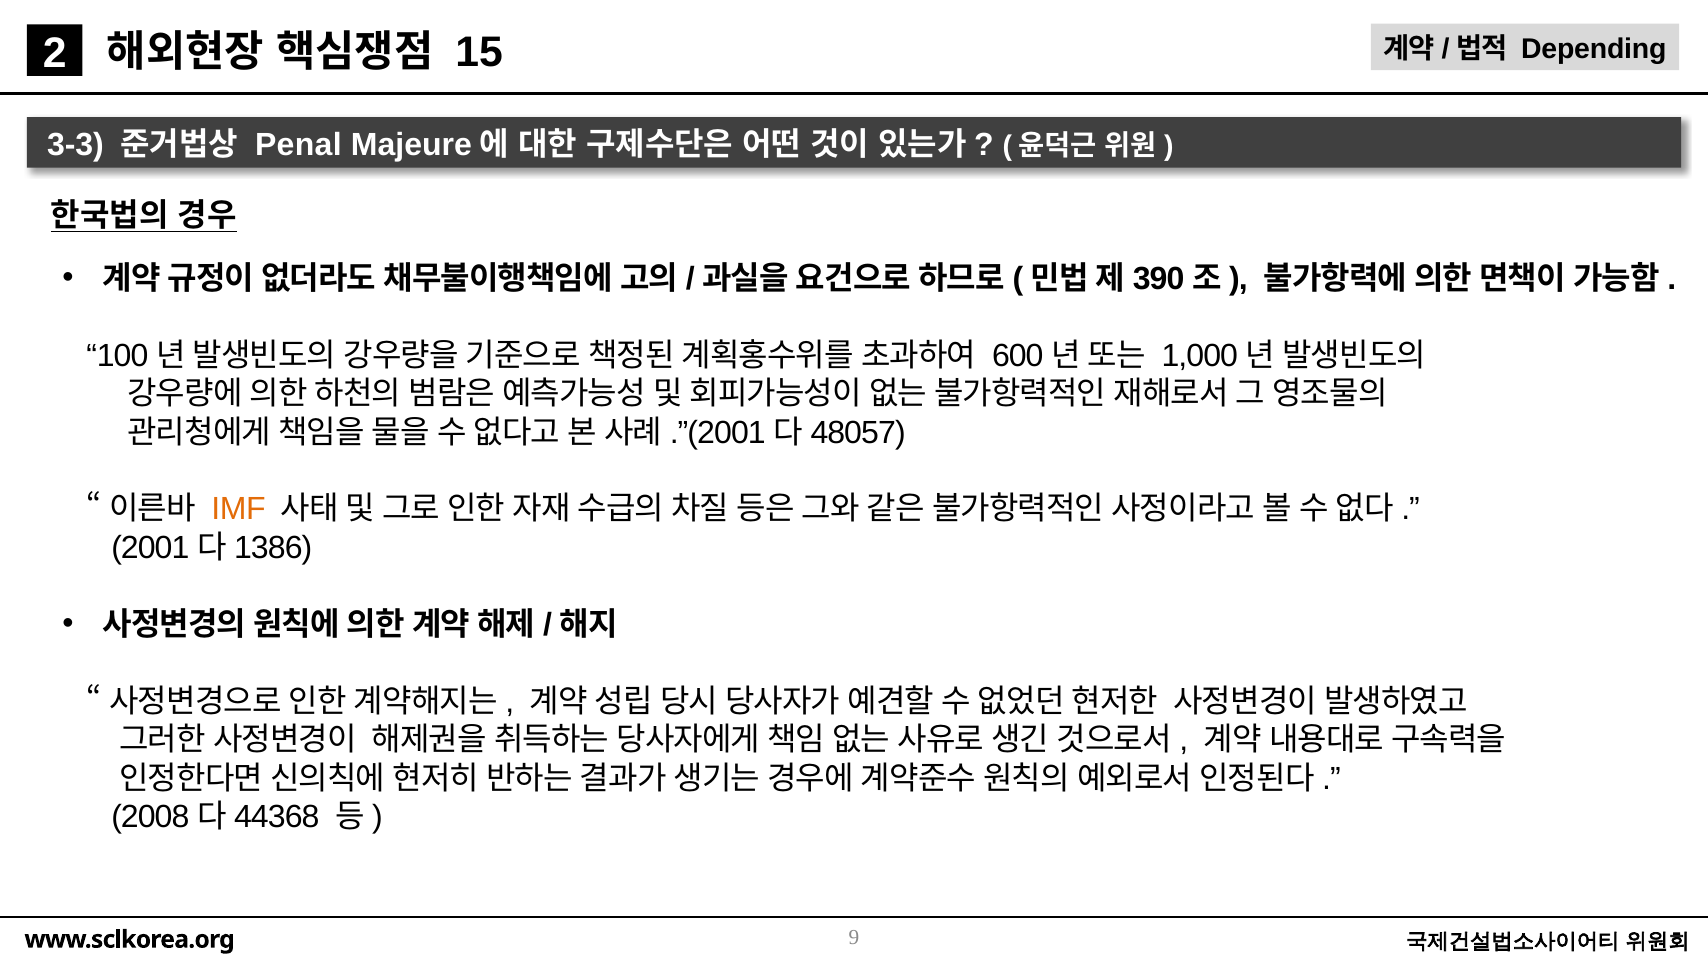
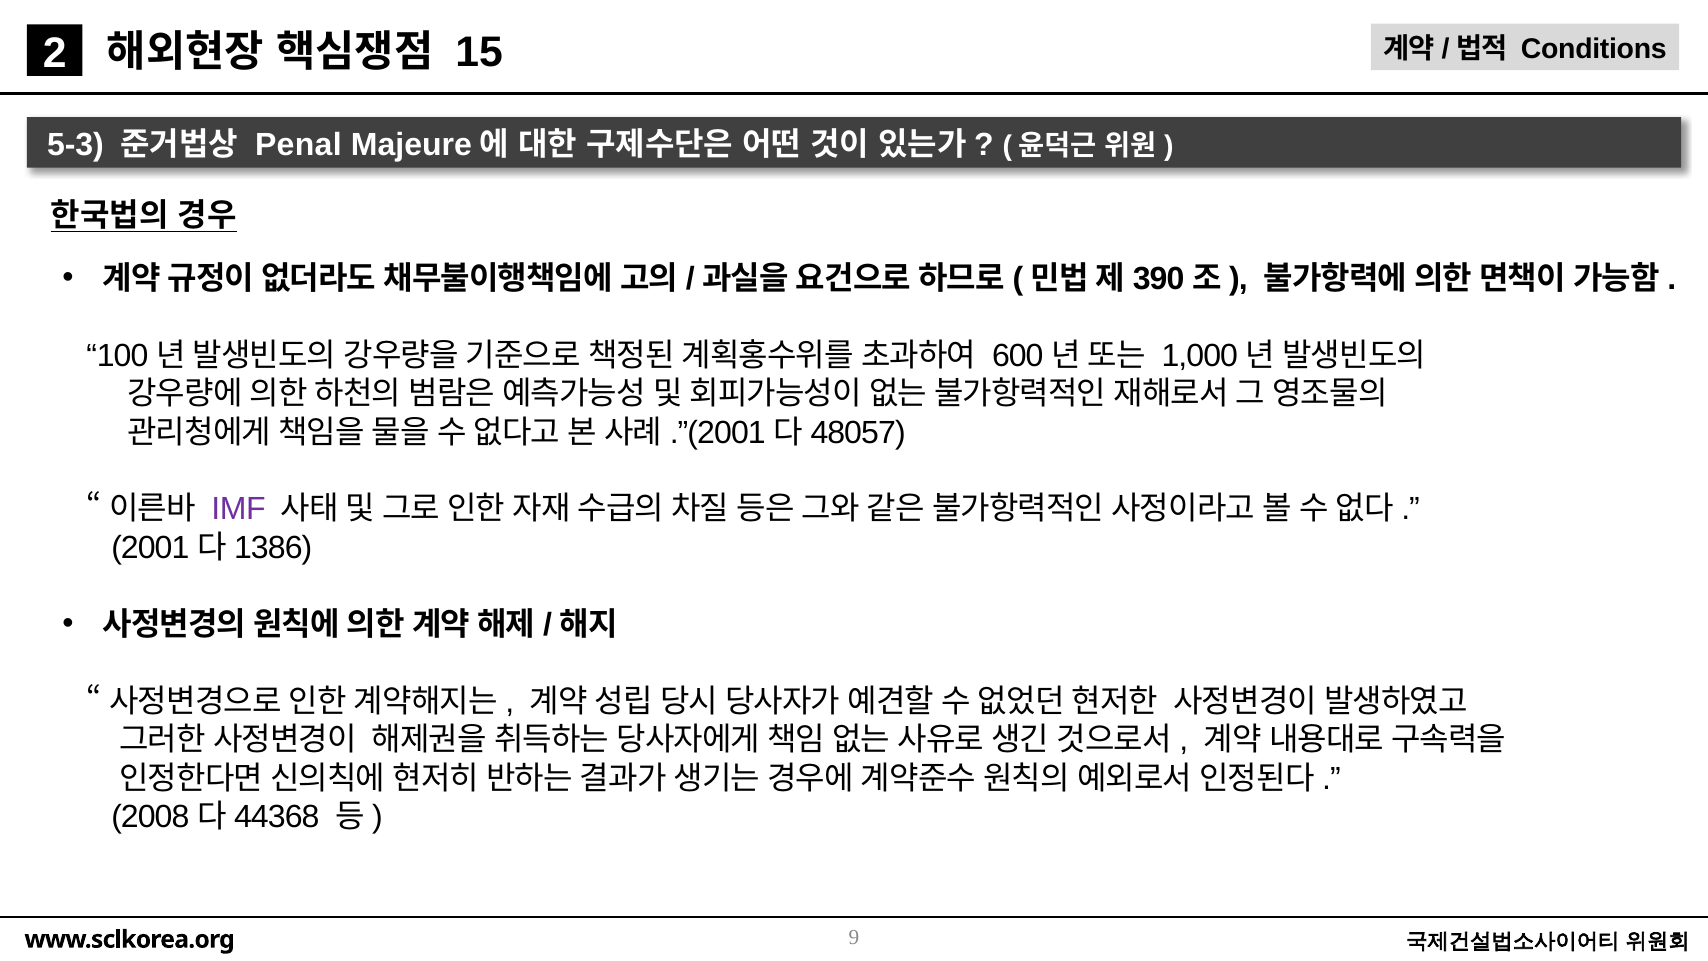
Depending: Depending -> Conditions
3-3: 3-3 -> 5-3
IMF colour: orange -> purple
